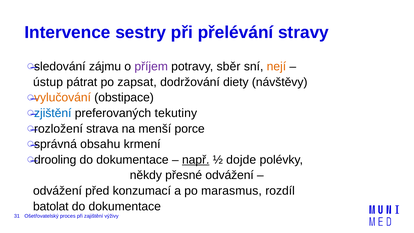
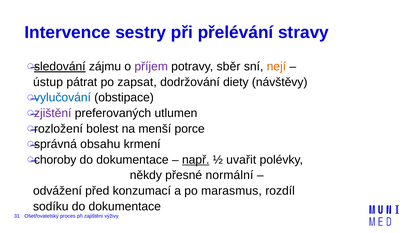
sledování underline: none -> present
vylučování colour: orange -> blue
zjištění colour: blue -> purple
tekutiny: tekutiny -> utlumen
strava: strava -> bolest
drooling: drooling -> choroby
dojde: dojde -> uvařit
přesné odvážení: odvážení -> normální
batolat: batolat -> sodíku
